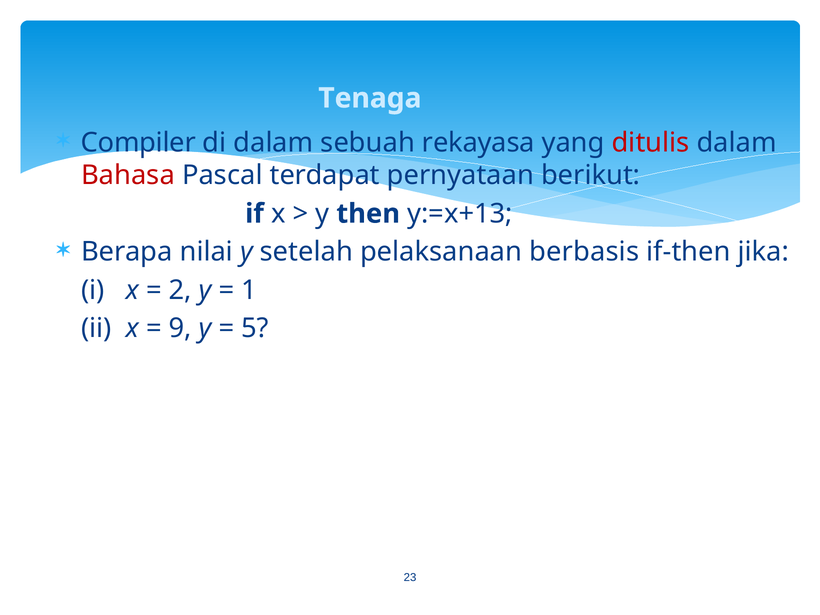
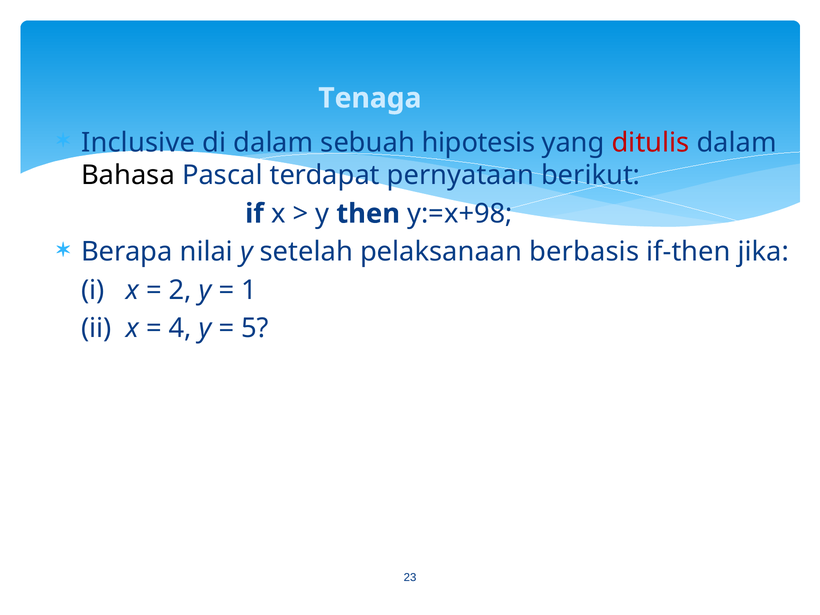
Compiler: Compiler -> Inclusive
rekayasa: rekayasa -> hipotesis
Bahasa colour: red -> black
y:=x+13: y:=x+13 -> y:=x+98
9: 9 -> 4
